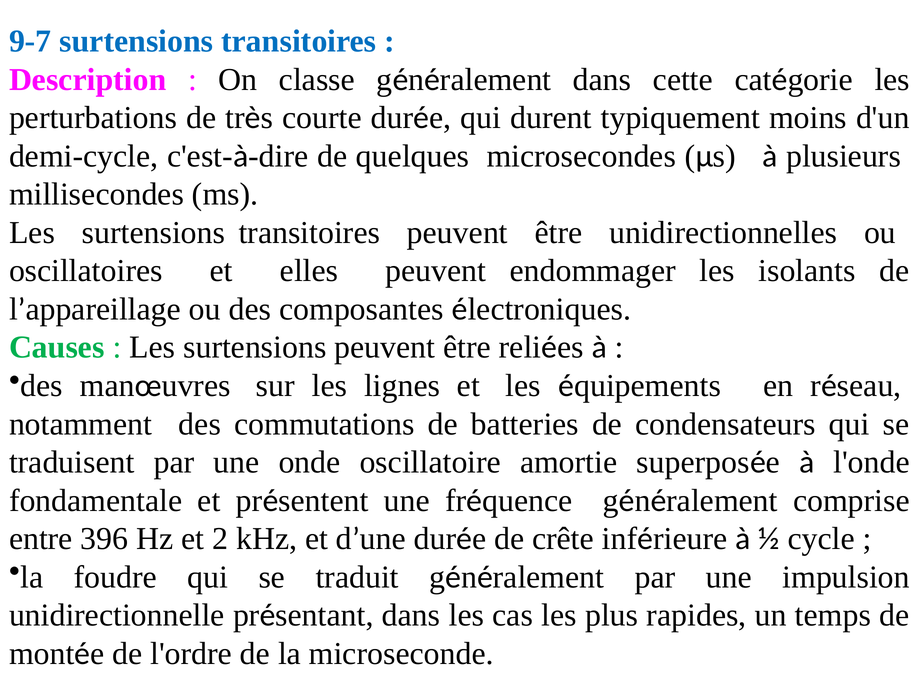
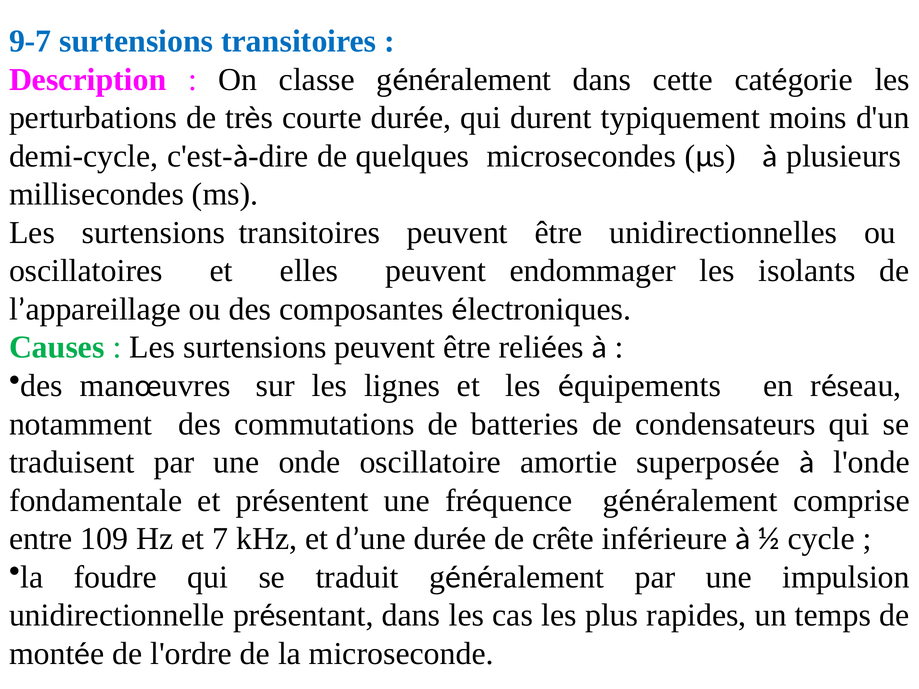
396: 396 -> 109
2: 2 -> 7
